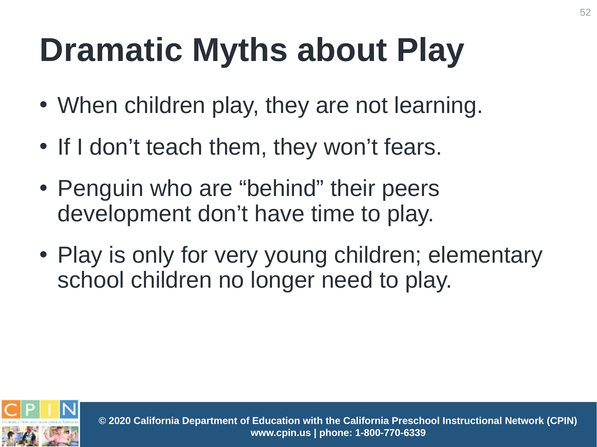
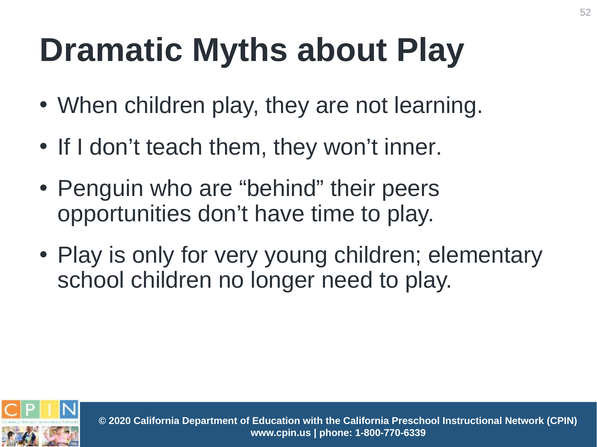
fears: fears -> inner
development: development -> opportunities
